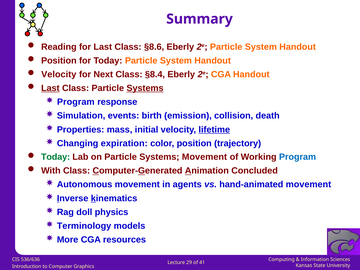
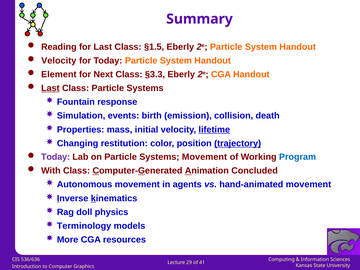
§8.6: §8.6 -> §1.5
Position at (59, 61): Position -> Velocity
Velocity at (59, 74): Velocity -> Element
§8.4: §8.4 -> §3.3
Systems at (145, 88) underline: present -> none
Program at (76, 102): Program -> Fountain
expiration: expiration -> restitution
trajectory underline: none -> present
Today at (56, 157) colour: green -> purple
